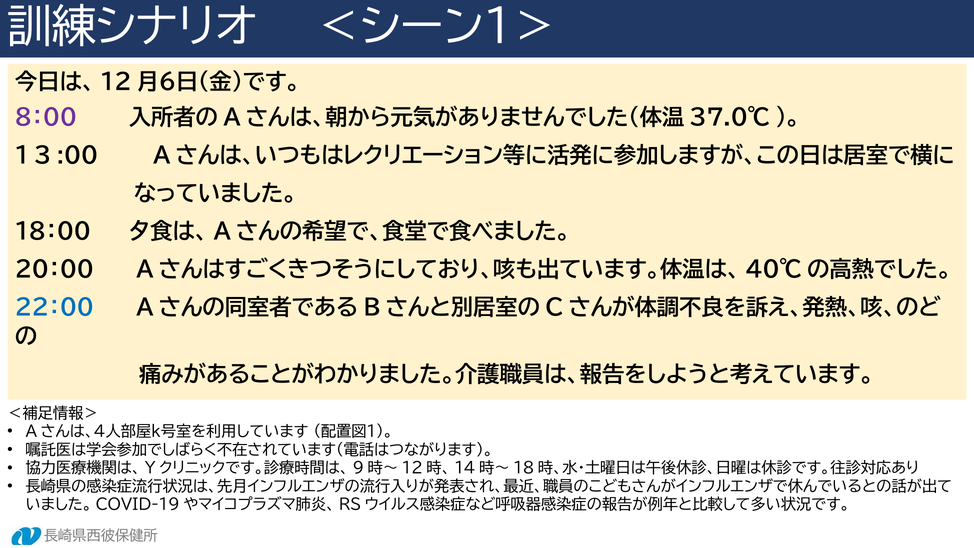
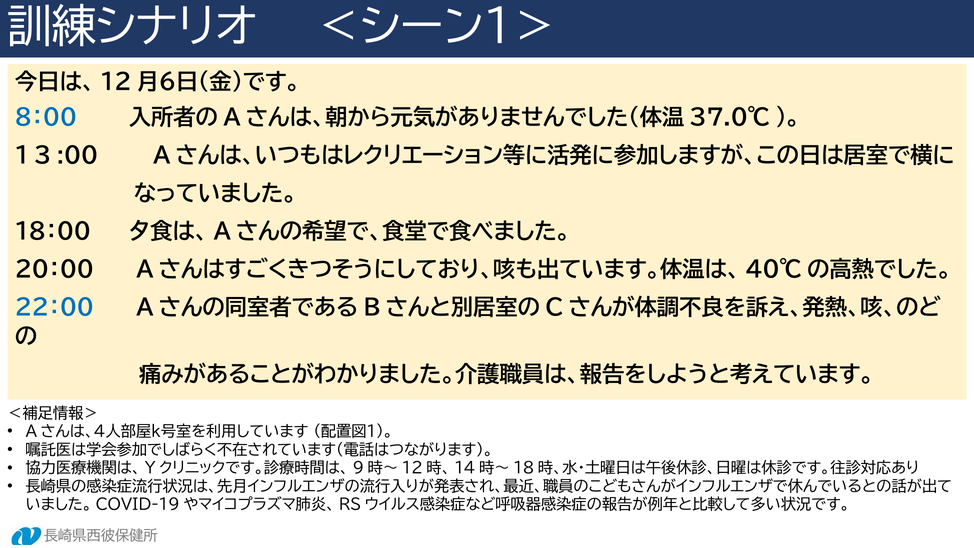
８：００ colour: purple -> blue
